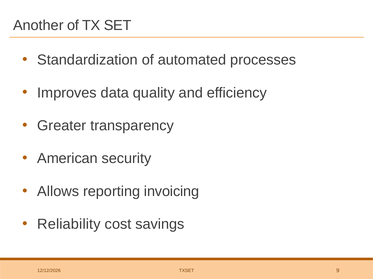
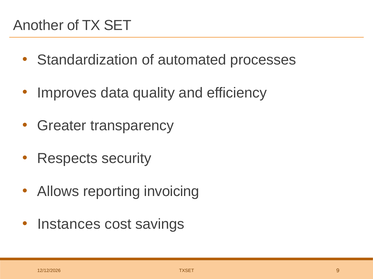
American: American -> Respects
Reliability: Reliability -> Instances
